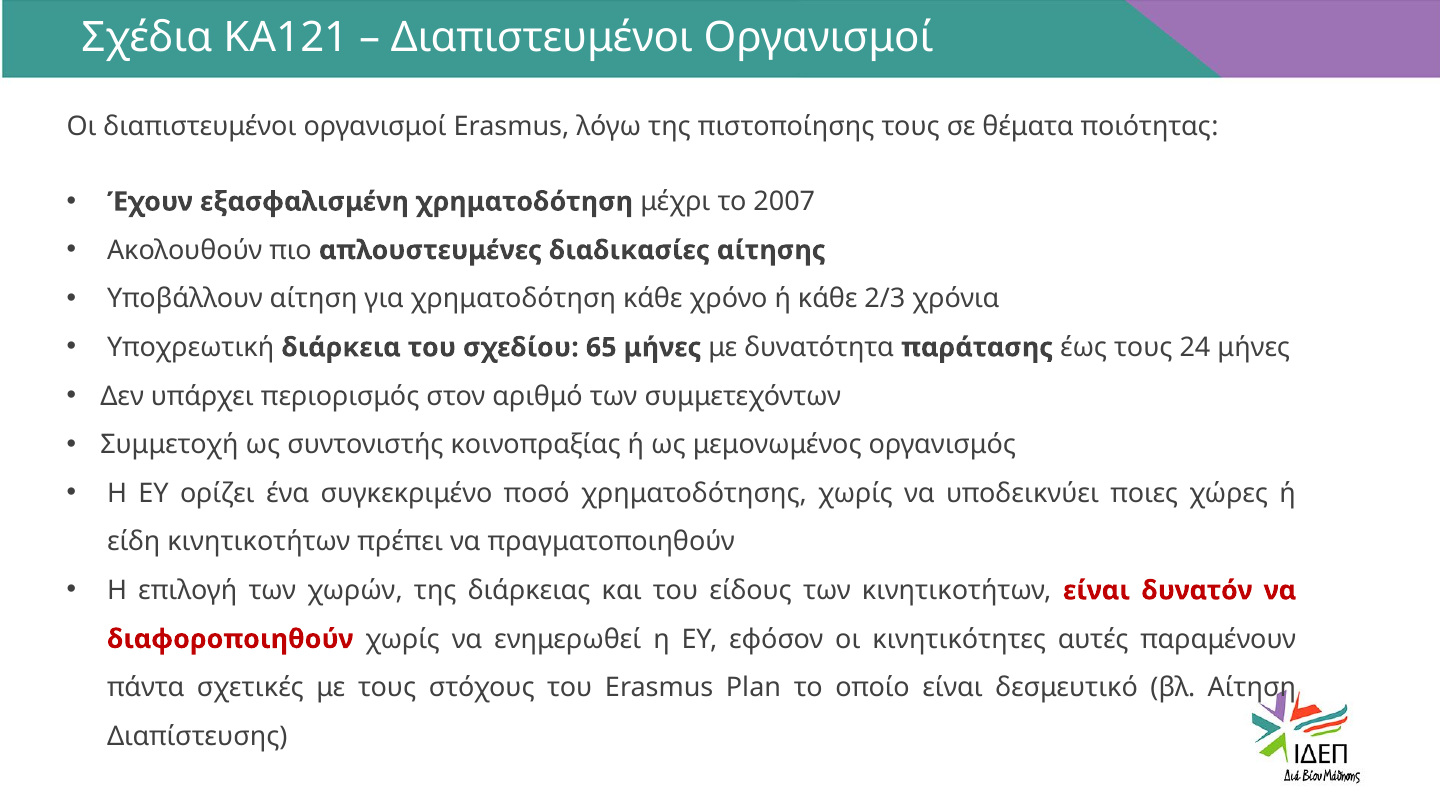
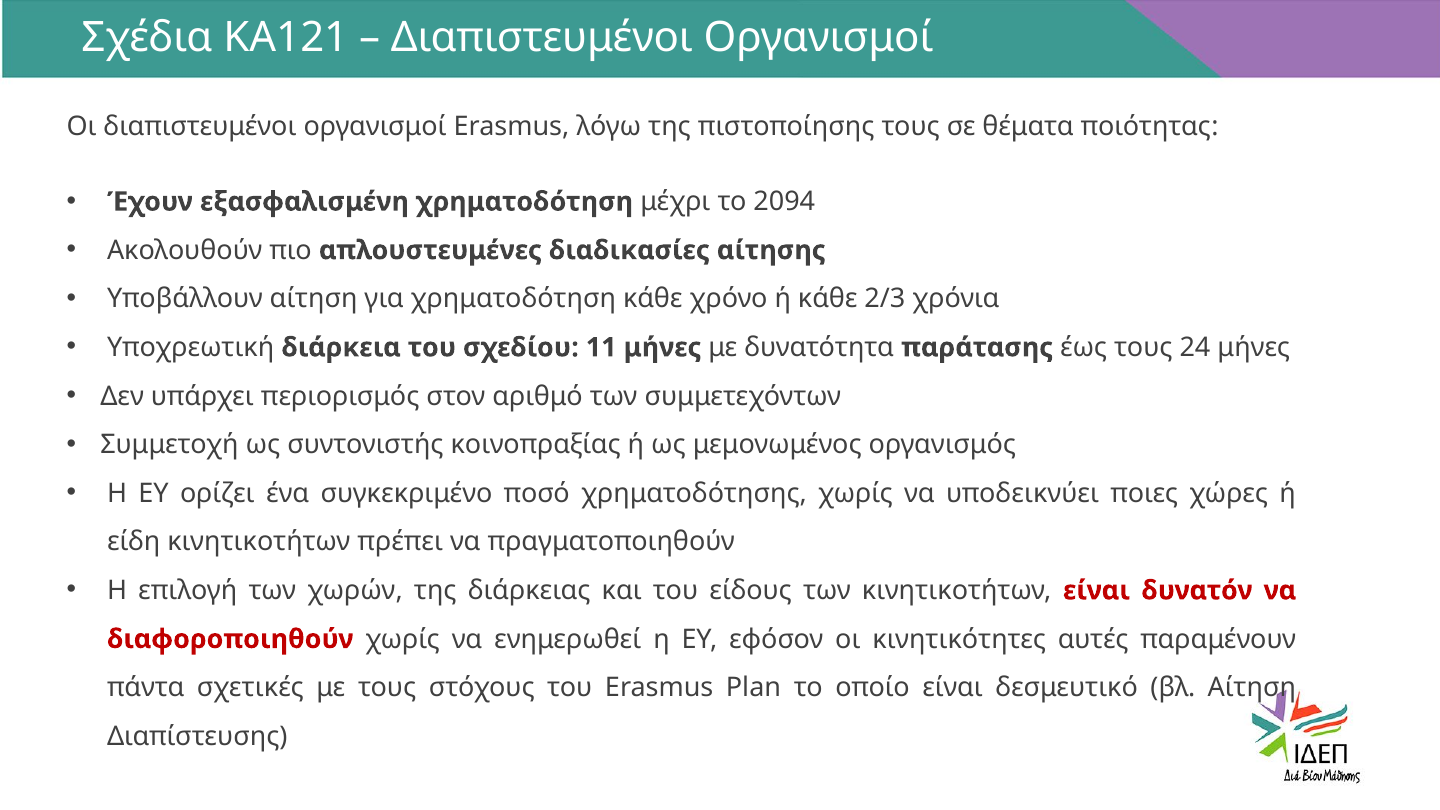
2007: 2007 -> 2094
65: 65 -> 11
